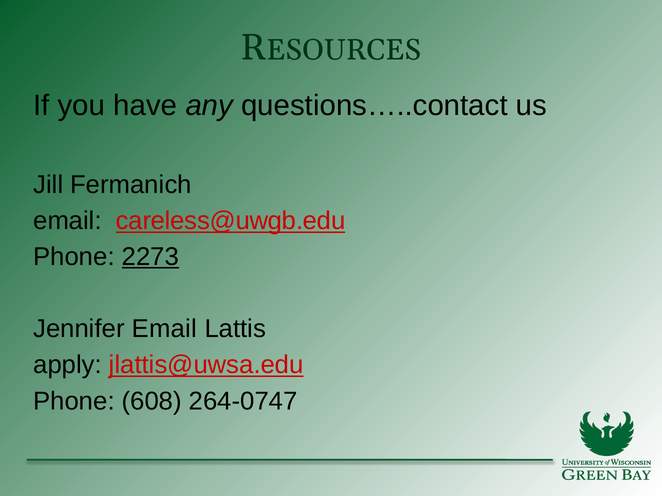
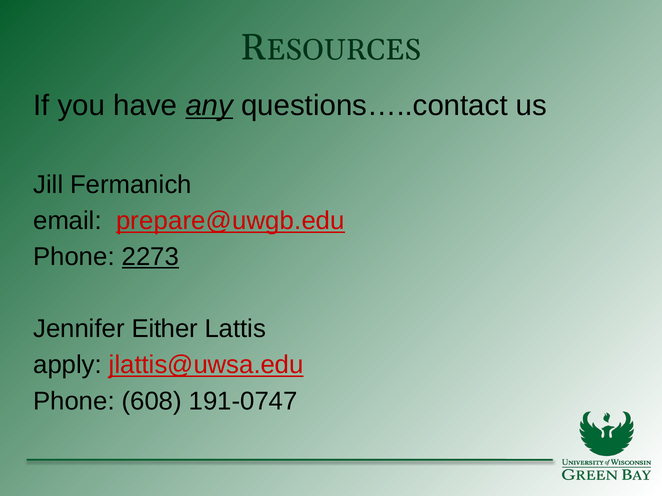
any underline: none -> present
careless@uwgb.edu: careless@uwgb.edu -> prepare@uwgb.edu
Jennifer Email: Email -> Either
264-0747: 264-0747 -> 191-0747
